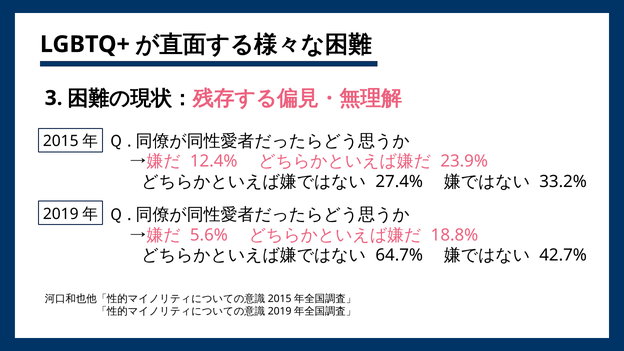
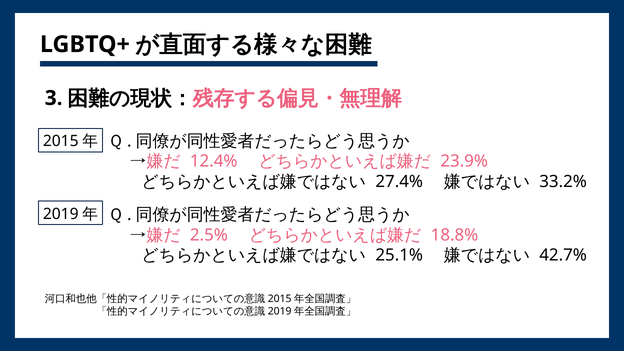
5.6%: 5.6% -> 2.5%
64.7%: 64.7% -> 25.1%
